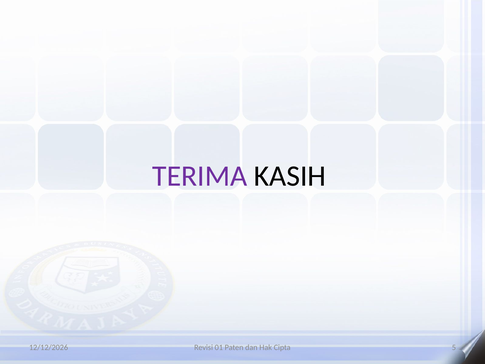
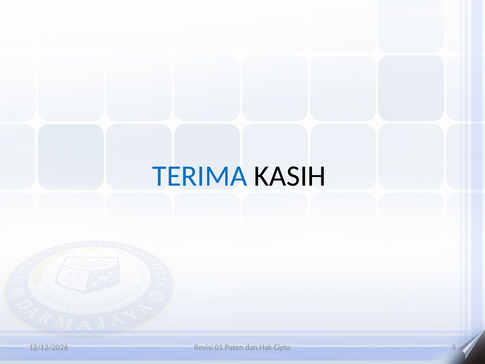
TERIMA colour: purple -> blue
